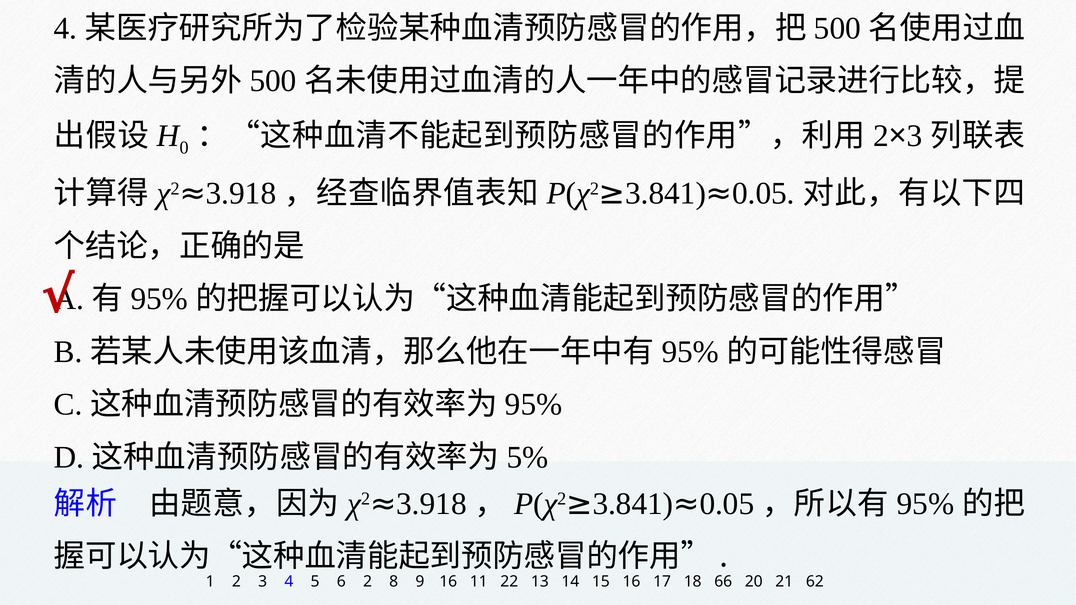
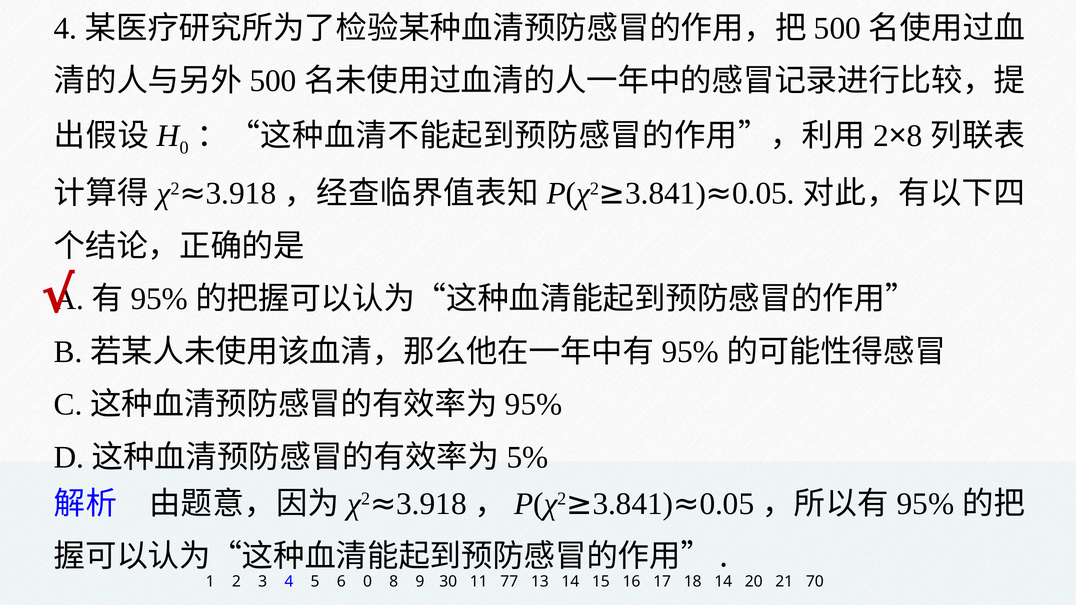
3 at (914, 136): 3 -> 8
6 2: 2 -> 0
9 16: 16 -> 30
22: 22 -> 77
18 66: 66 -> 14
62: 62 -> 70
